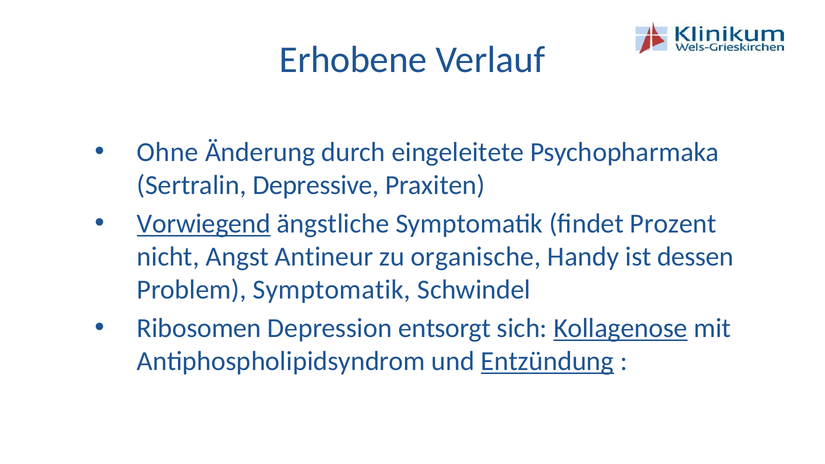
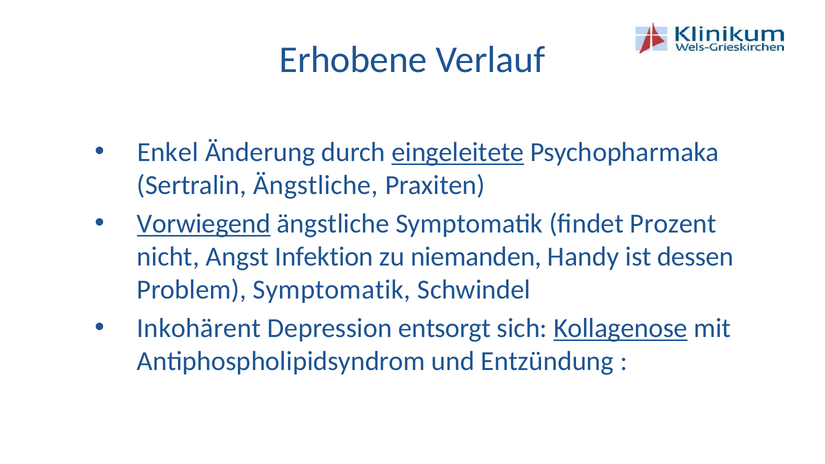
Ohne: Ohne -> Enkel
eingeleitete underline: none -> present
Sertralin Depressive: Depressive -> Ängstliche
Antineur: Antineur -> Infektion
organische: organische -> niemanden
Ribosomen: Ribosomen -> Inkohärent
Entzündung underline: present -> none
